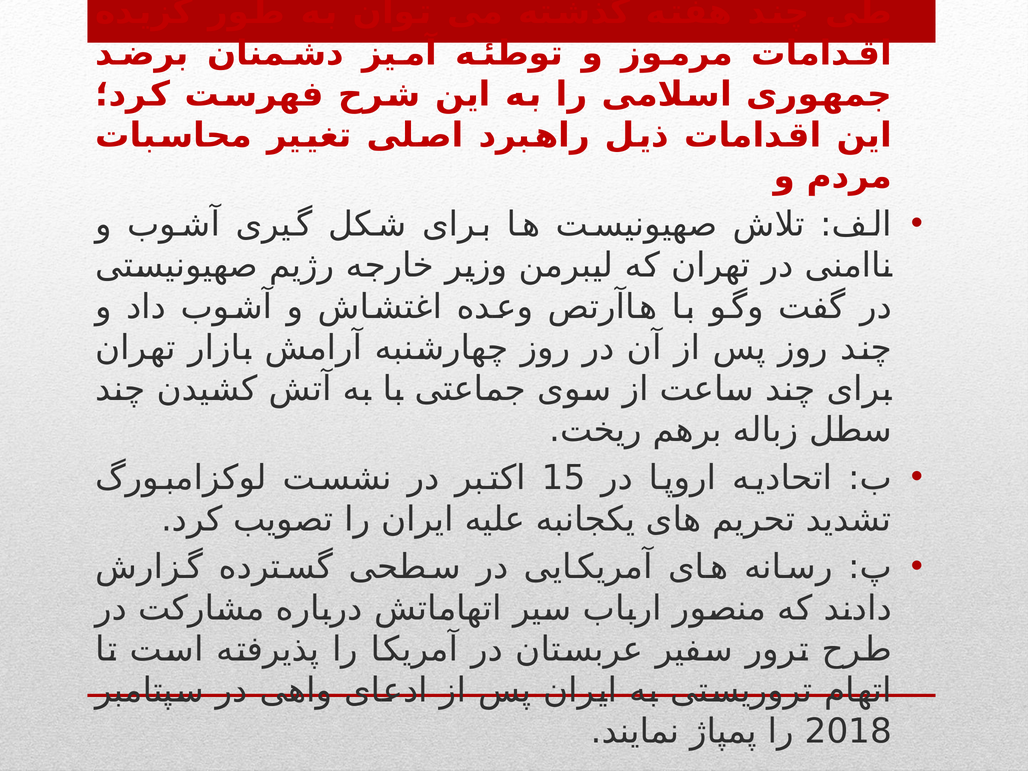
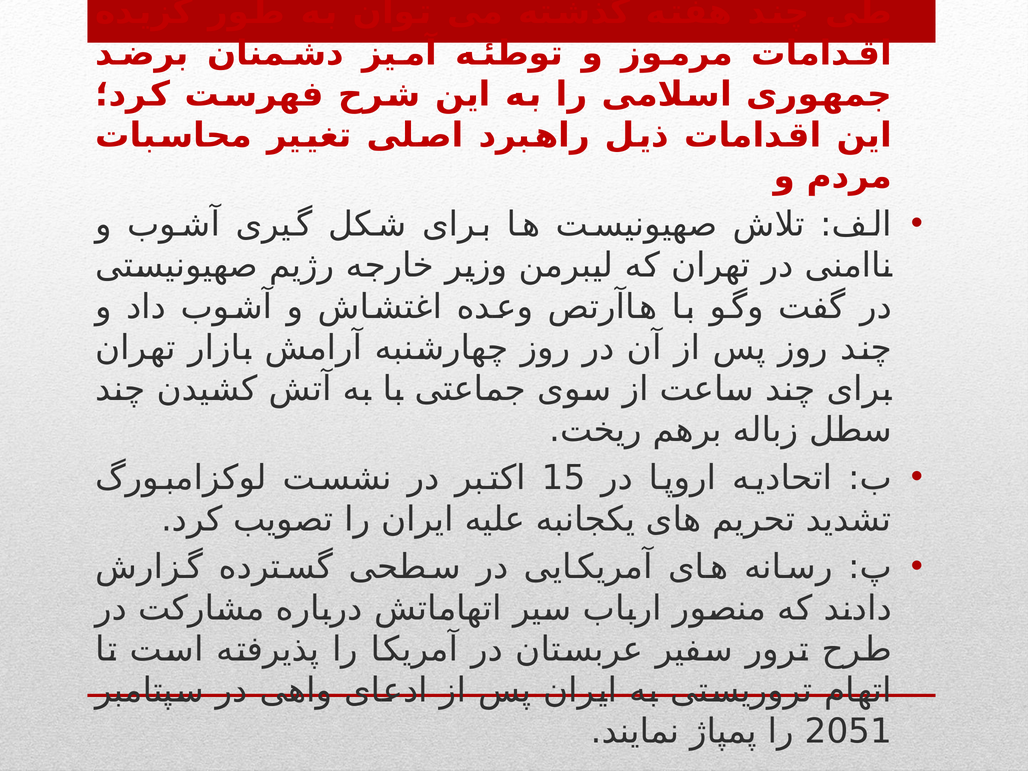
2018: 2018 -> 2051
